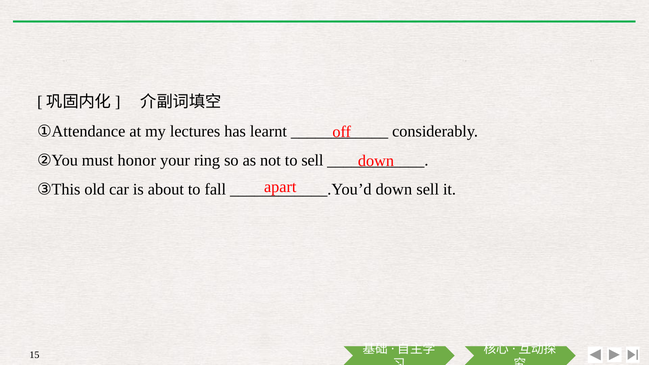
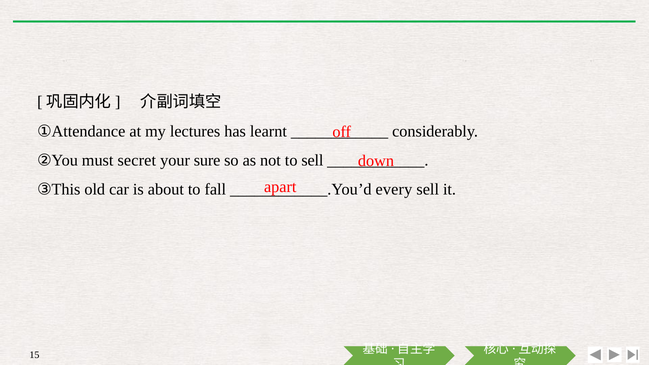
honor: honor -> secret
ring: ring -> sure
down at (394, 190): down -> every
